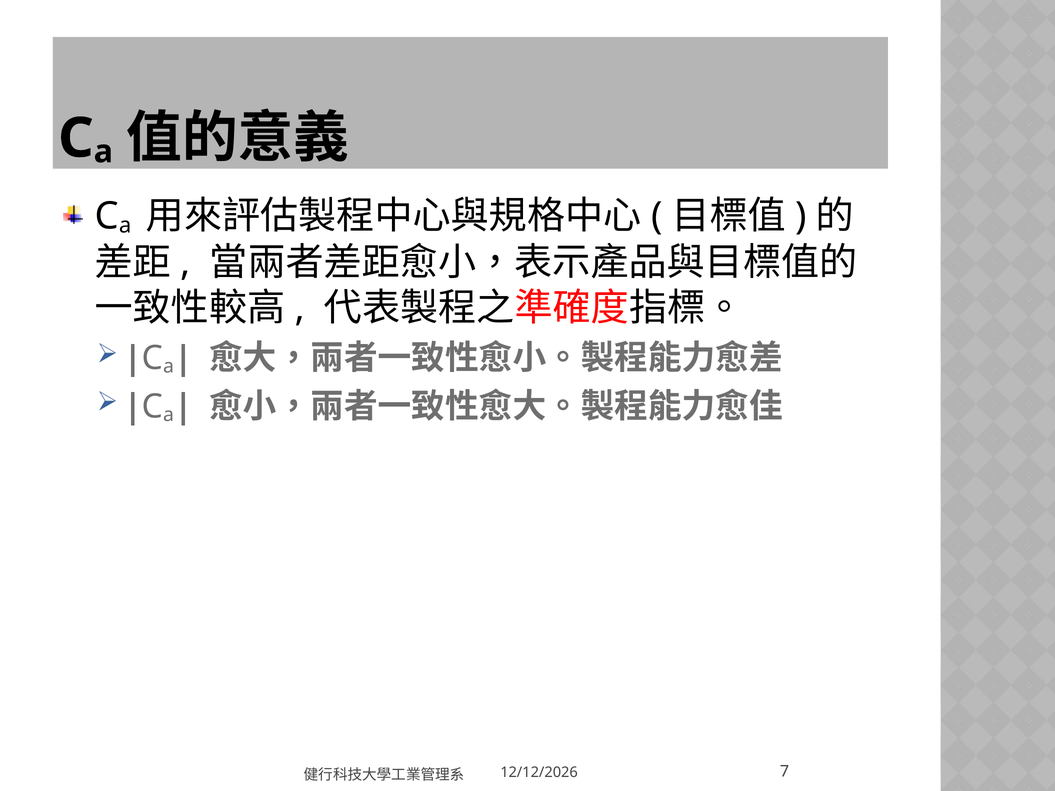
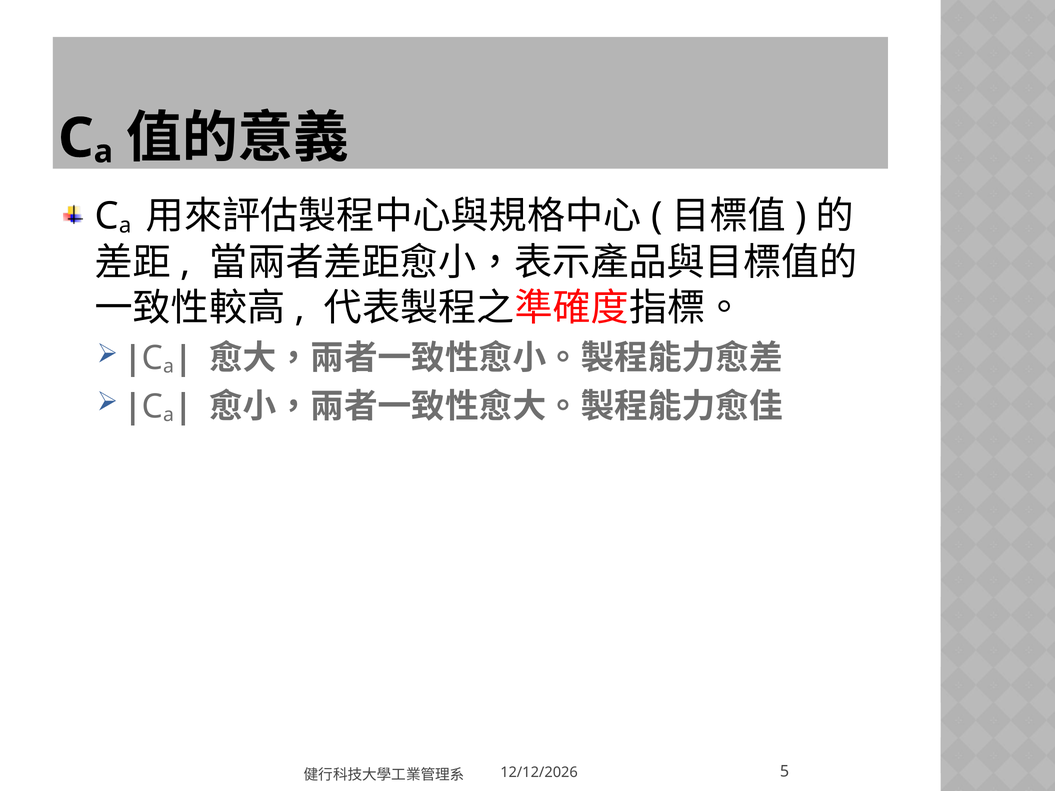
7: 7 -> 5
